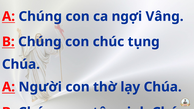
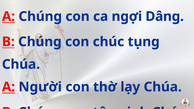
Vâng: Vâng -> Dâng
